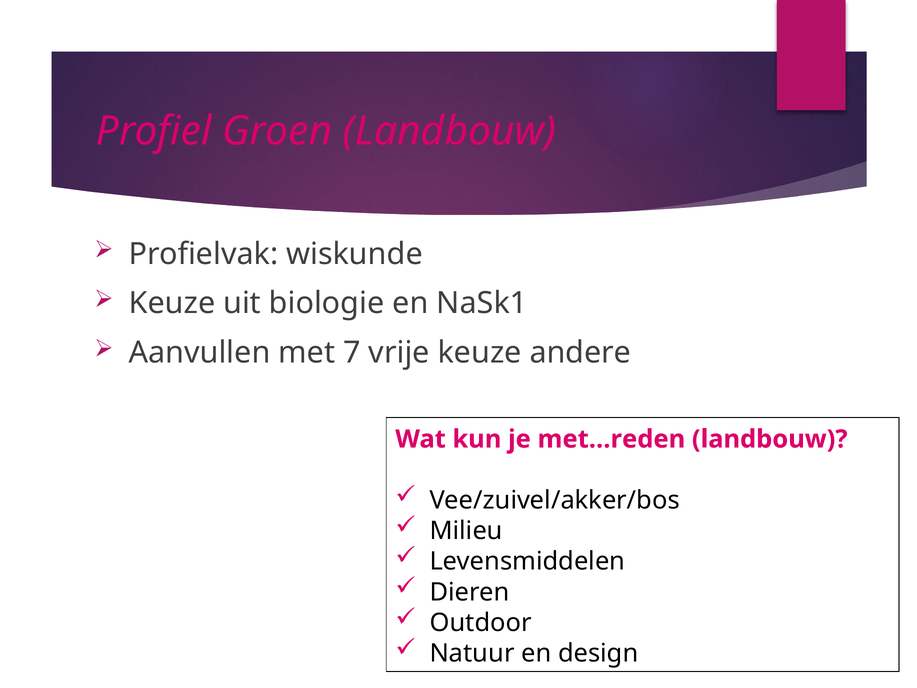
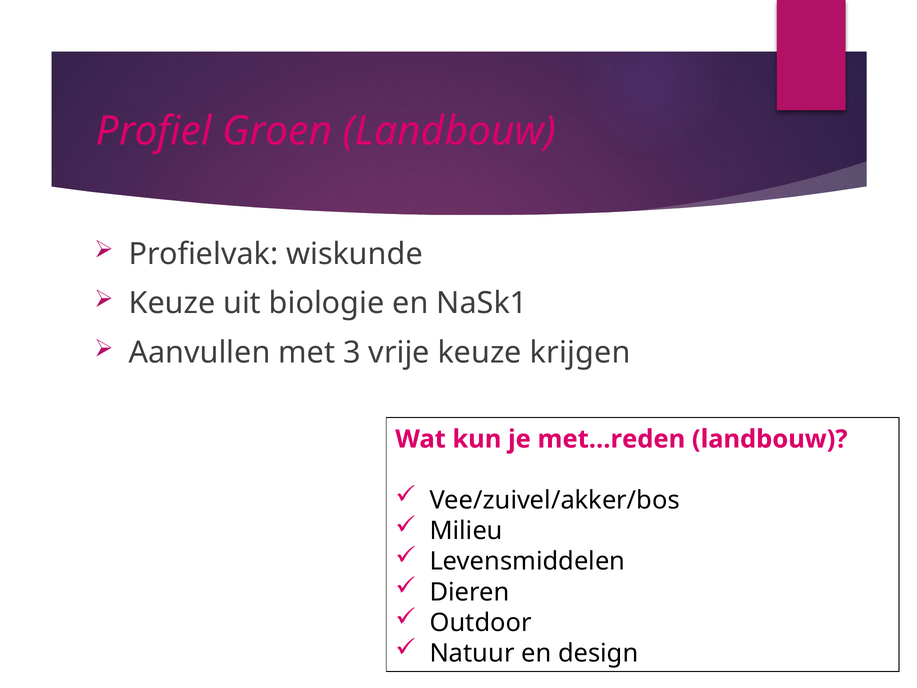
7: 7 -> 3
andere: andere -> krijgen
